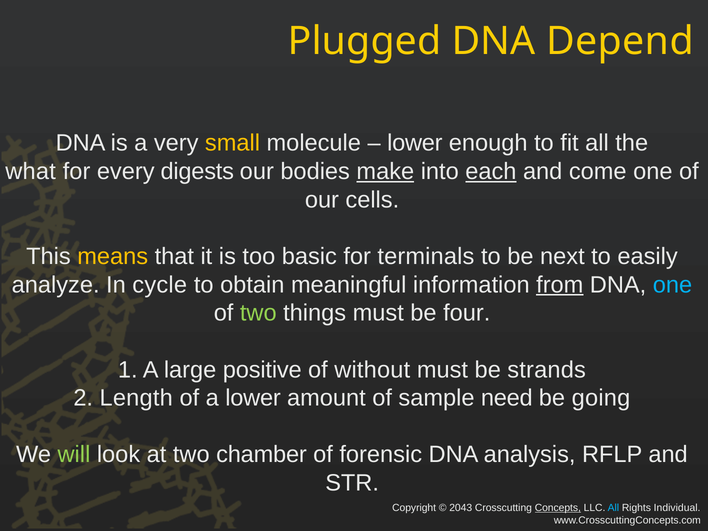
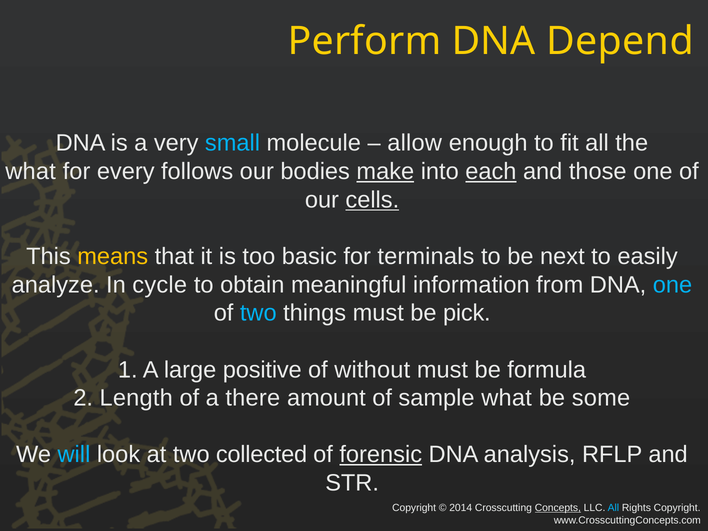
Plugged: Plugged -> Perform
small colour: yellow -> light blue
lower at (415, 143): lower -> allow
digests: digests -> follows
come: come -> those
cells underline: none -> present
from underline: present -> none
two at (258, 313) colour: light green -> light blue
four: four -> pick
strands: strands -> formula
a lower: lower -> there
sample need: need -> what
going: going -> some
will colour: light green -> light blue
chamber: chamber -> collected
forensic underline: none -> present
2043: 2043 -> 2014
Rights Individual: Individual -> Copyright
